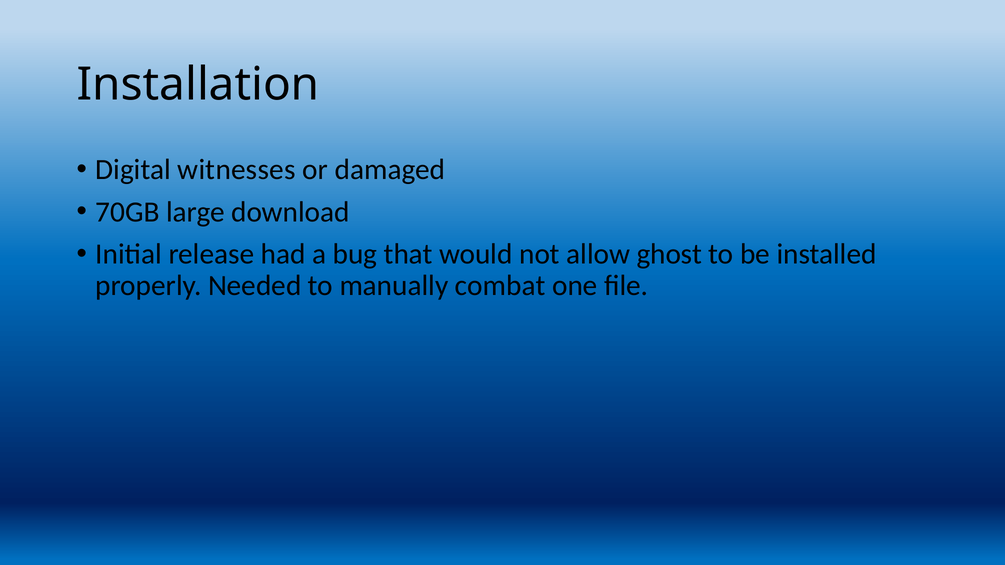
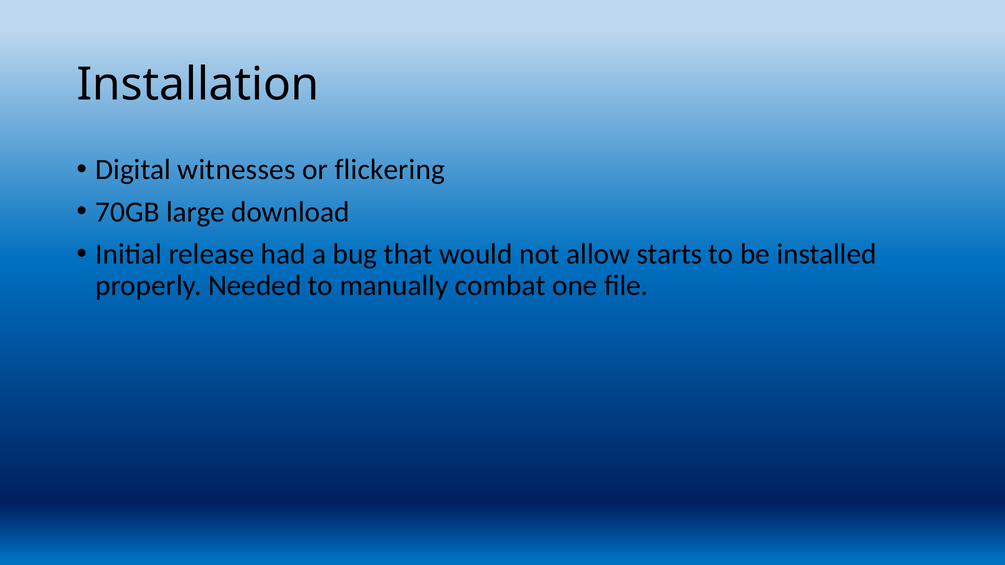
damaged: damaged -> flickering
ghost: ghost -> starts
